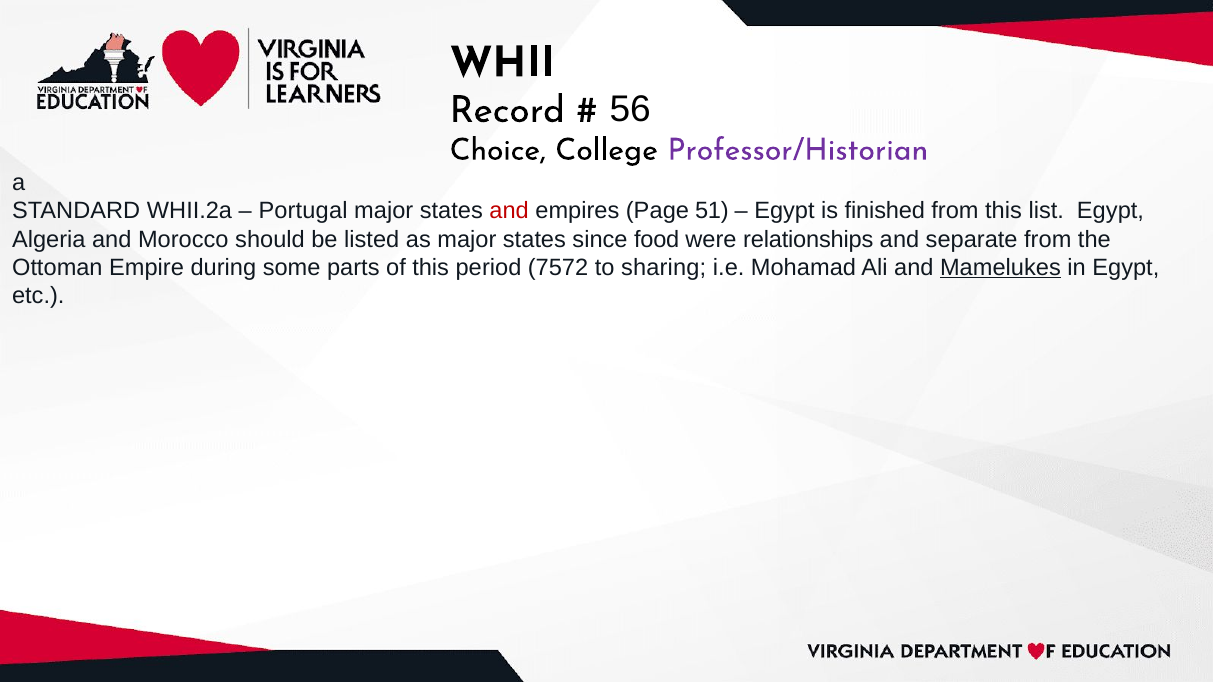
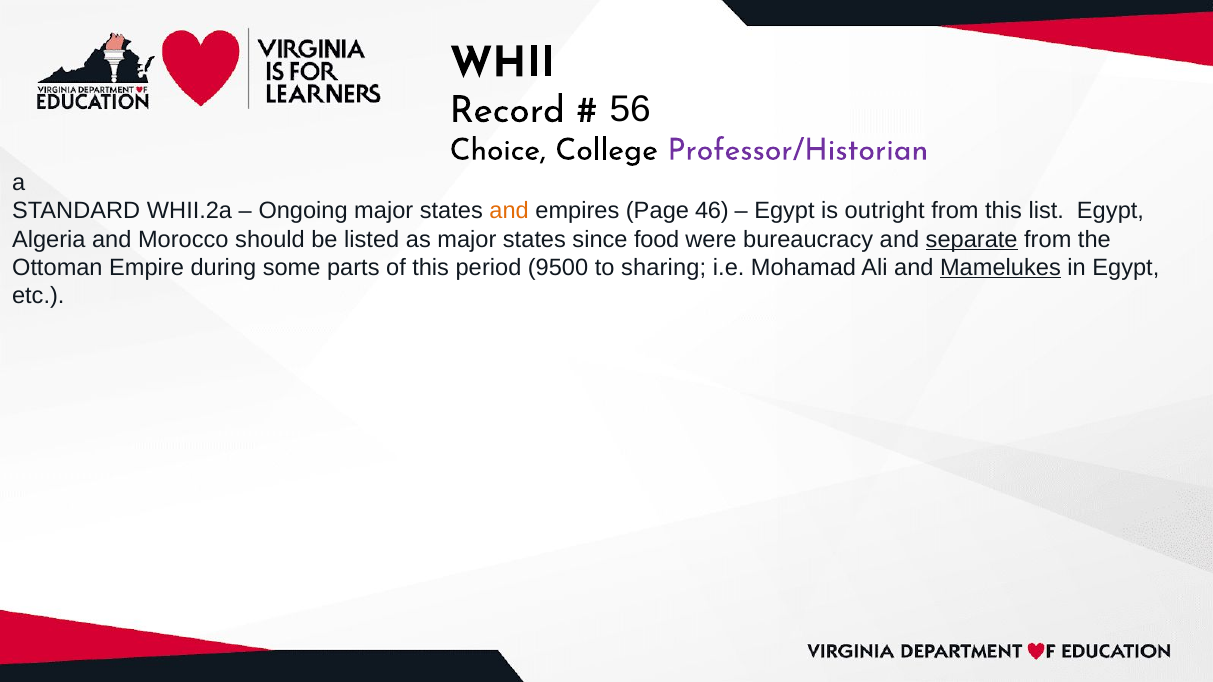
Portugal: Portugal -> Ongoing
and at (509, 211) colour: red -> orange
51: 51 -> 46
finished: finished -> outright
relationships: relationships -> bureaucracy
separate underline: none -> present
7572: 7572 -> 9500
